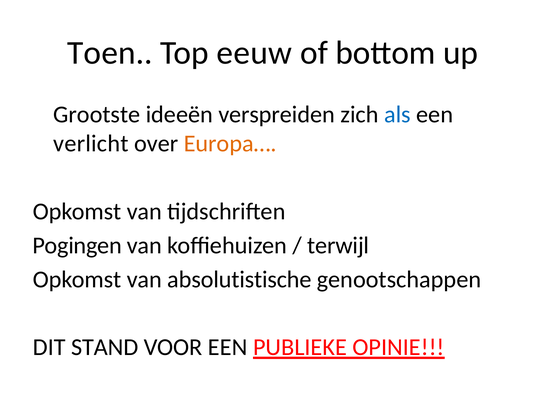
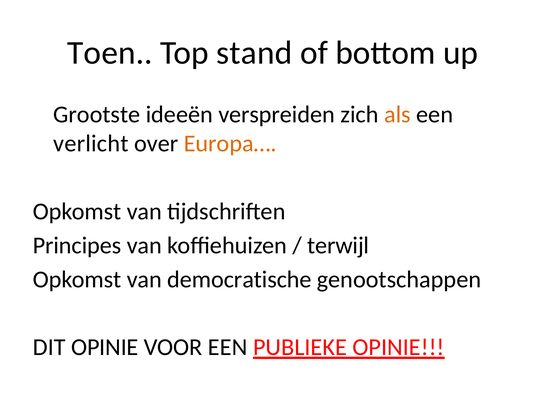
eeuw: eeuw -> stand
als colour: blue -> orange
Pogingen: Pogingen -> Principes
absolutistische: absolutistische -> democratische
DIT STAND: STAND -> OPINIE
